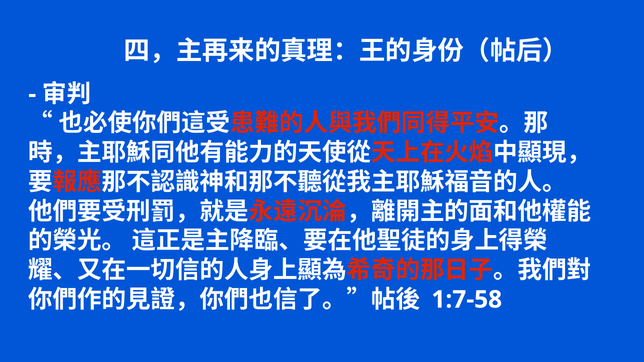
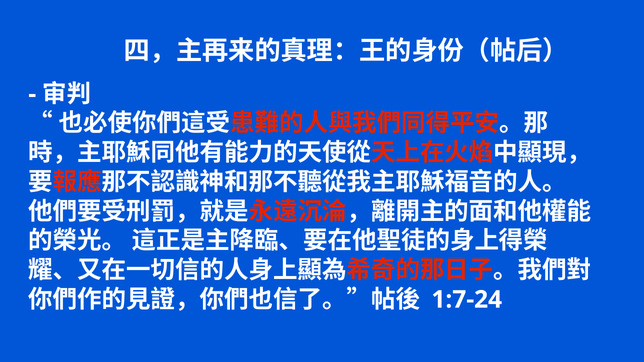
1:7-58: 1:7-58 -> 1:7-24
